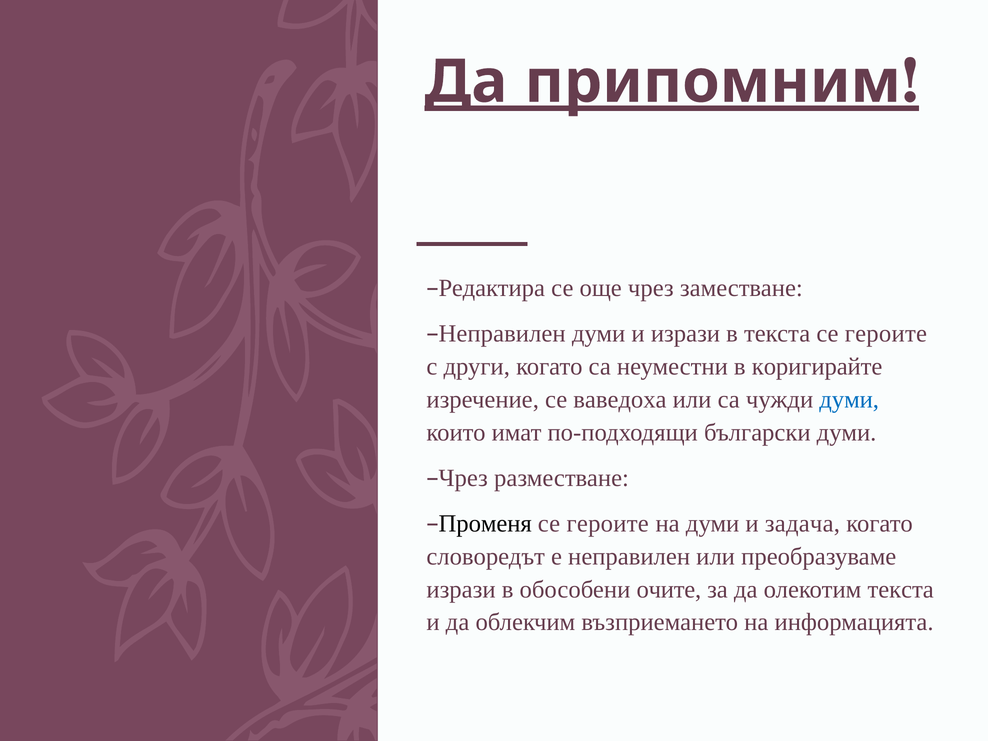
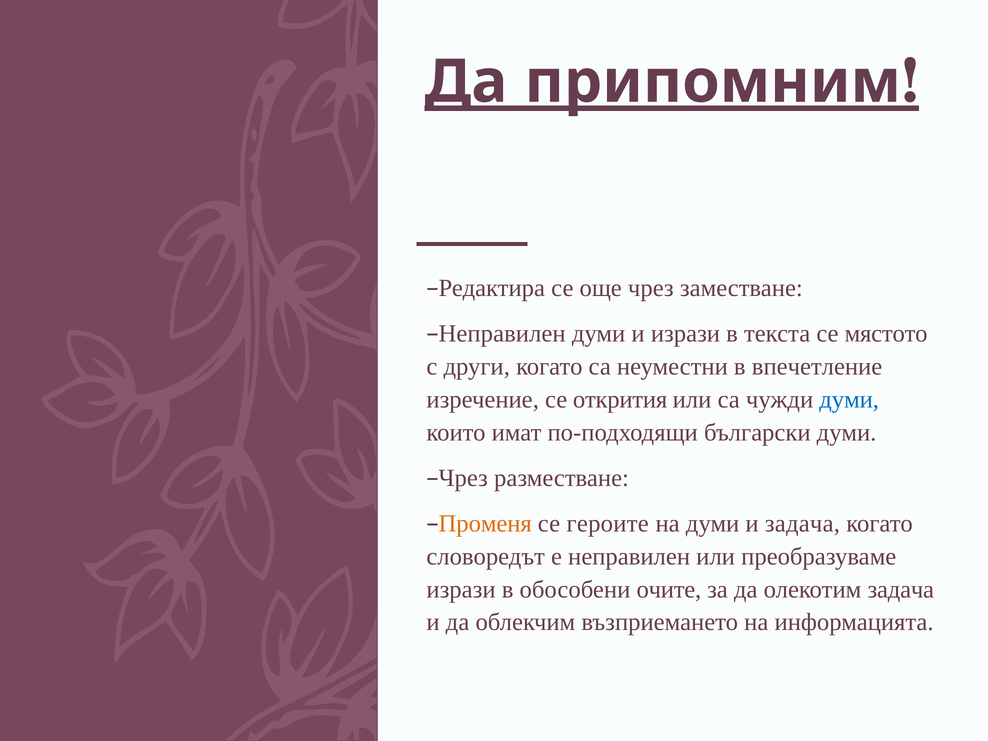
текста се героите: героите -> мястото
коригирайте: коригирайте -> впечетление
ваведоха: ваведоха -> открития
Променя colour: black -> orange
олекотим текста: текста -> задача
